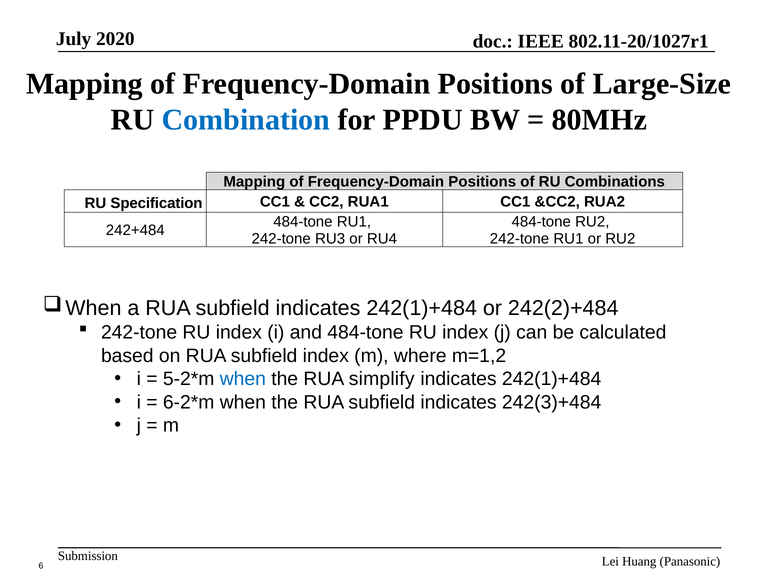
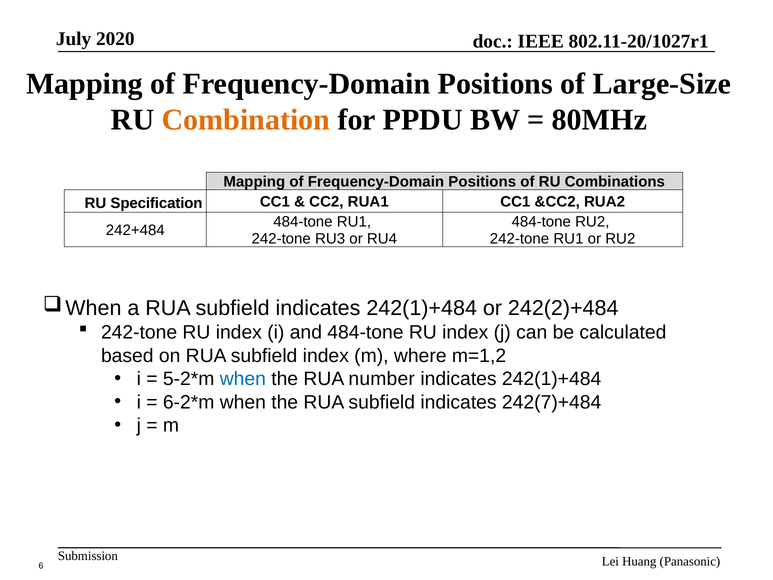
Combination colour: blue -> orange
simplify: simplify -> number
242(3)+484: 242(3)+484 -> 242(7)+484
